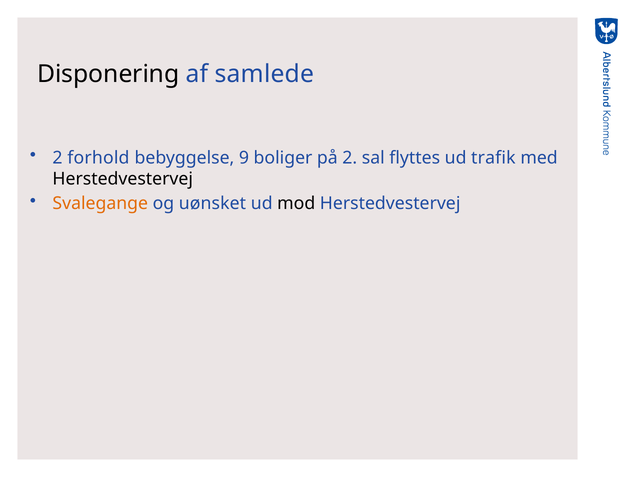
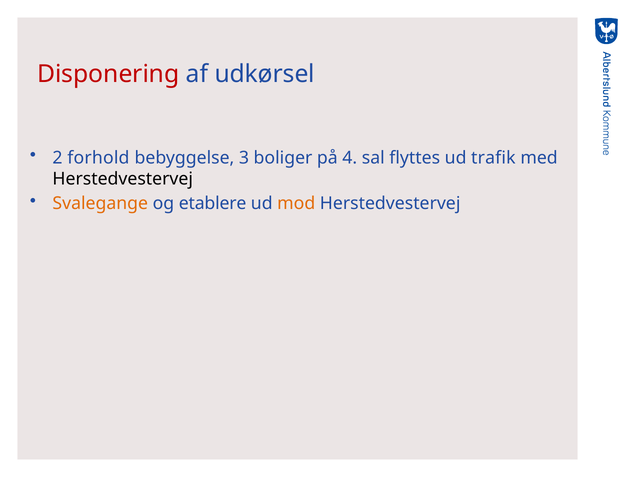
Disponering colour: black -> red
samlede: samlede -> udkørsel
9: 9 -> 3
på 2: 2 -> 4
uønsket: uønsket -> etablere
mod colour: black -> orange
